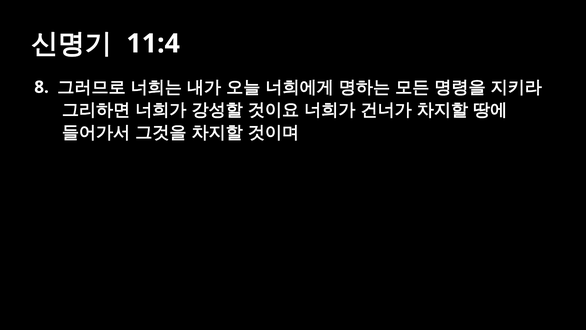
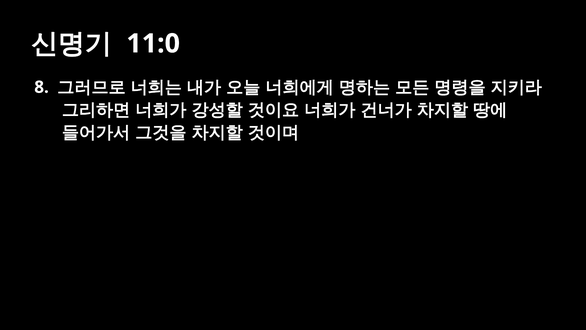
11:4: 11:4 -> 11:0
